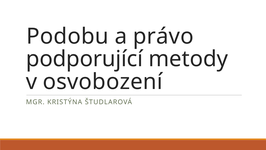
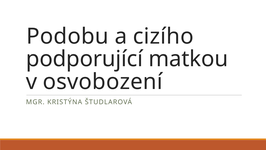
právo: právo -> cizího
metody: metody -> matkou
